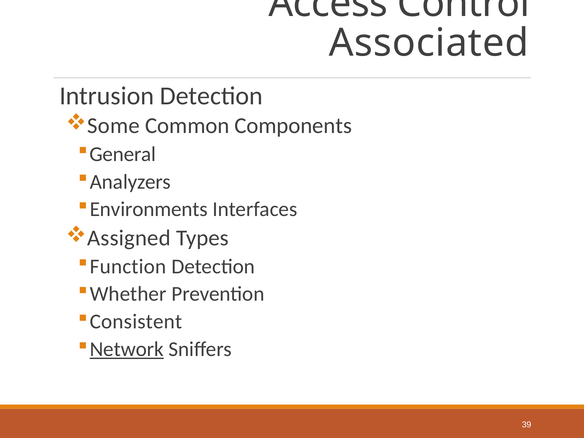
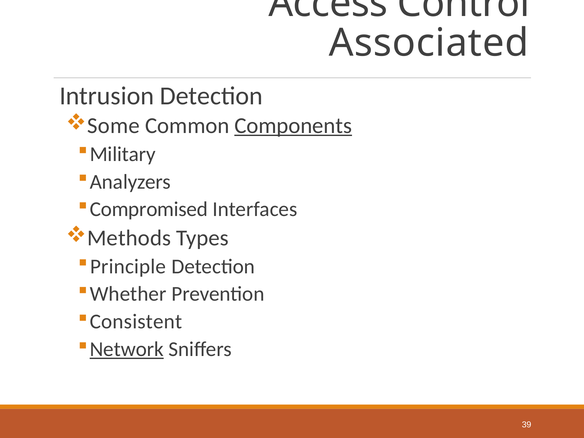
Components underline: none -> present
General: General -> Military
Environments: Environments -> Compromised
Assigned: Assigned -> Methods
Function: Function -> Principle
